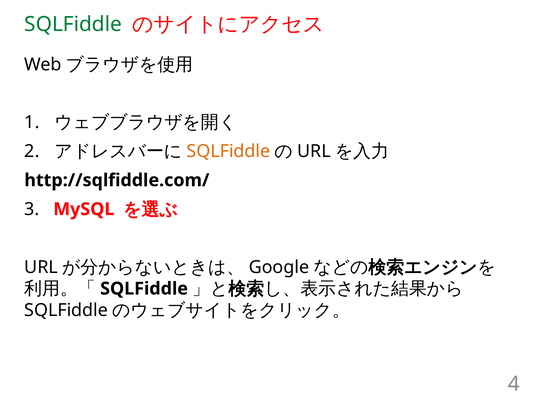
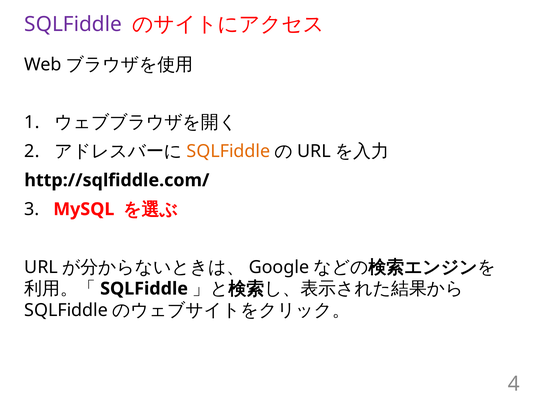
SQLFiddle at (73, 24) colour: green -> purple
